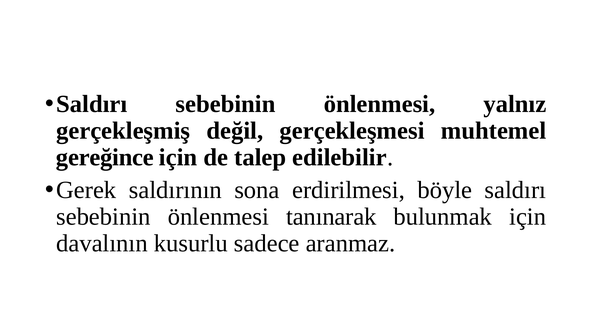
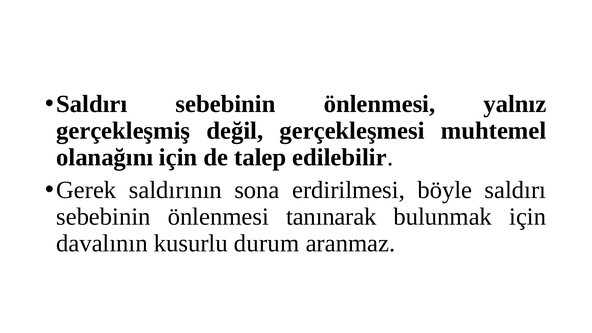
gereğince: gereğince -> olanağını
sadece: sadece -> durum
